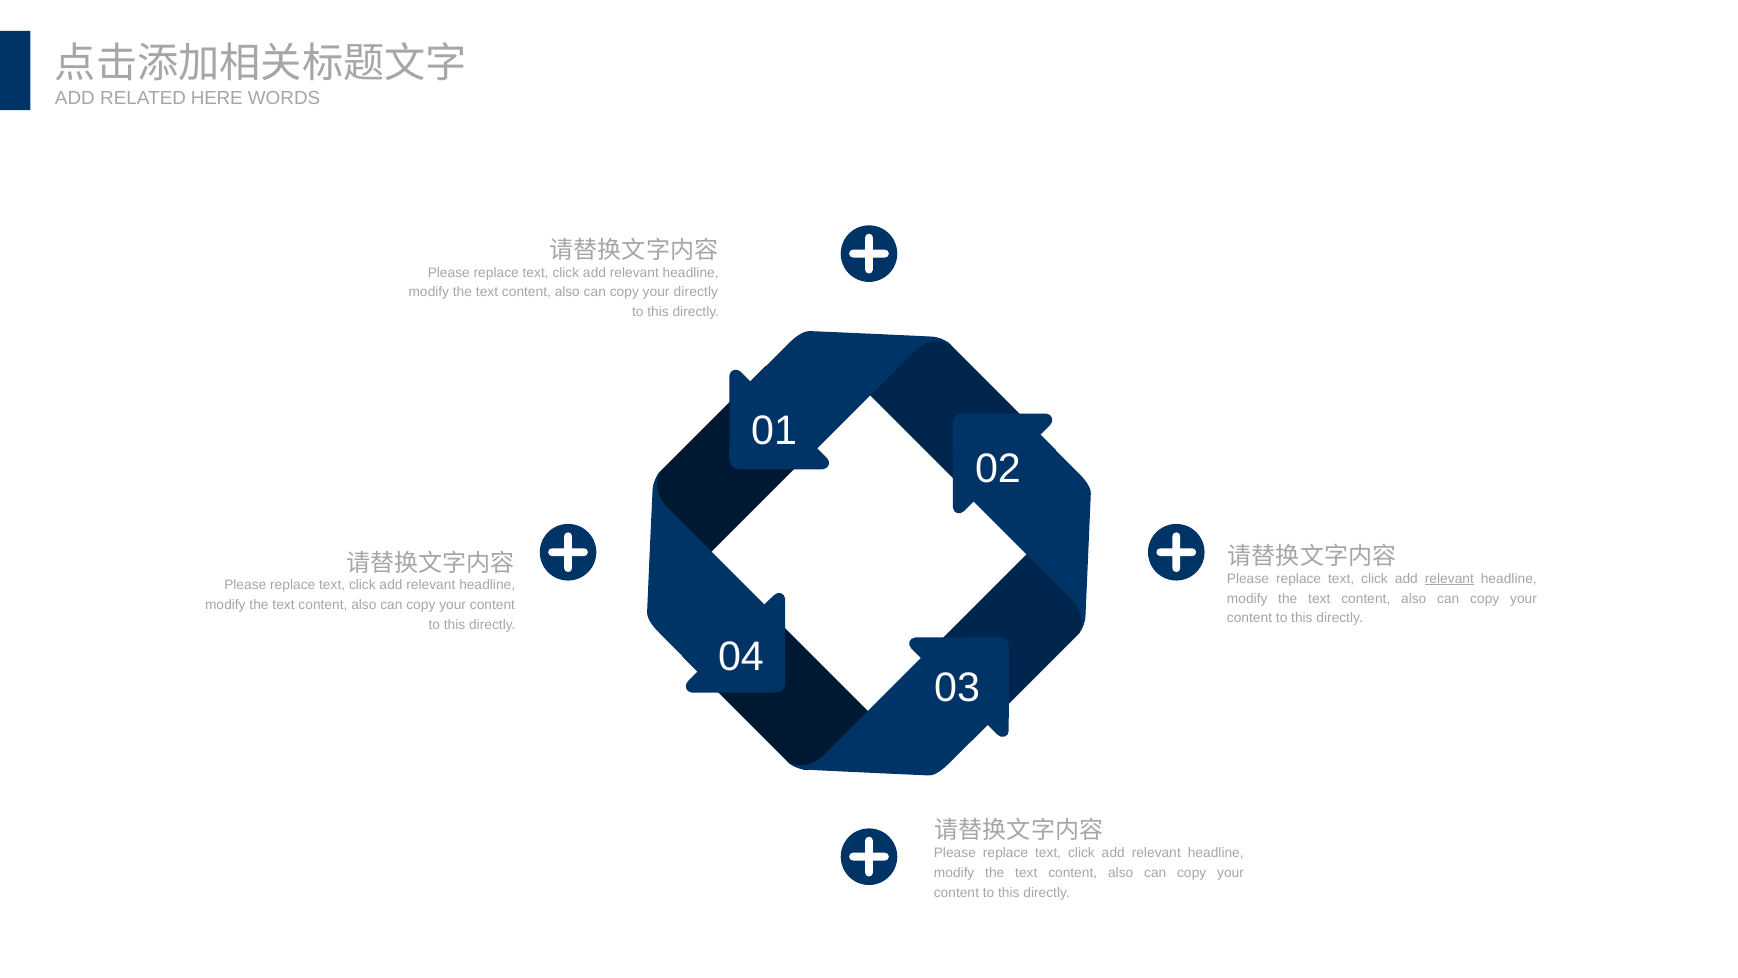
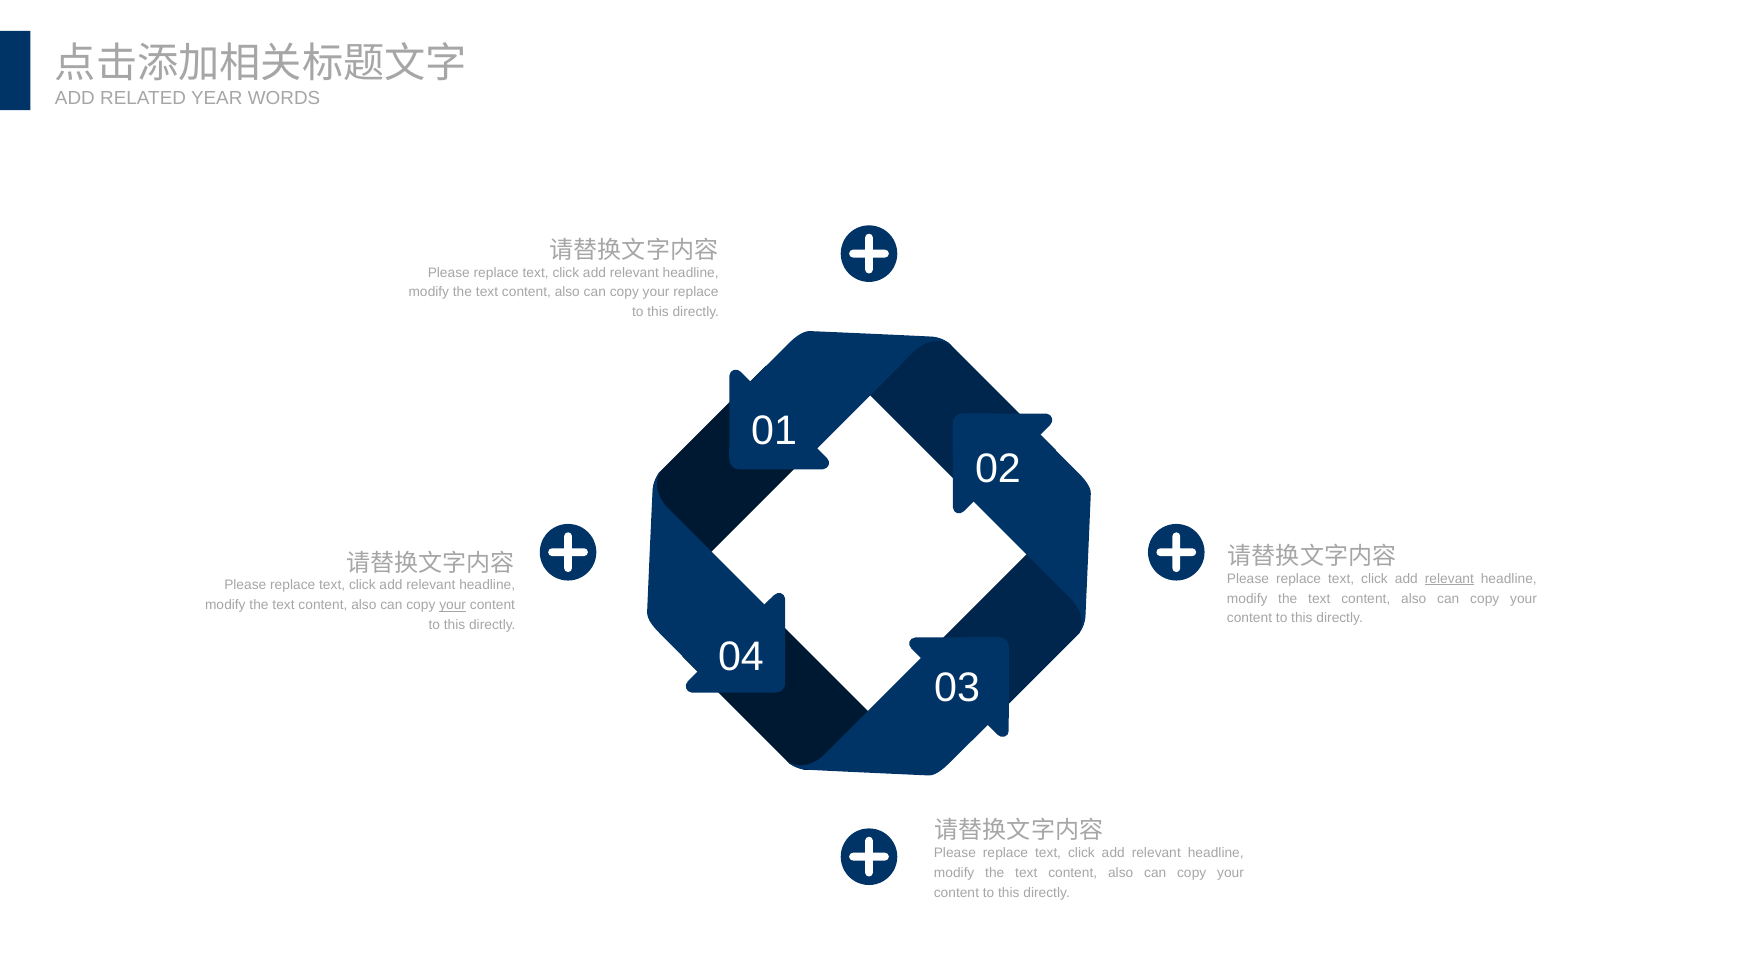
HERE: HERE -> YEAR
your directly: directly -> replace
your at (453, 605) underline: none -> present
